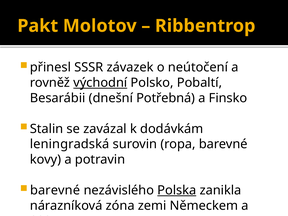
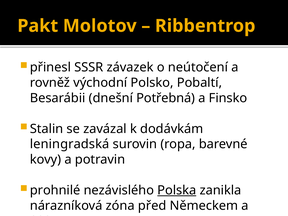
východní underline: present -> none
barevné at (55, 190): barevné -> prohnilé
zemi: zemi -> před
